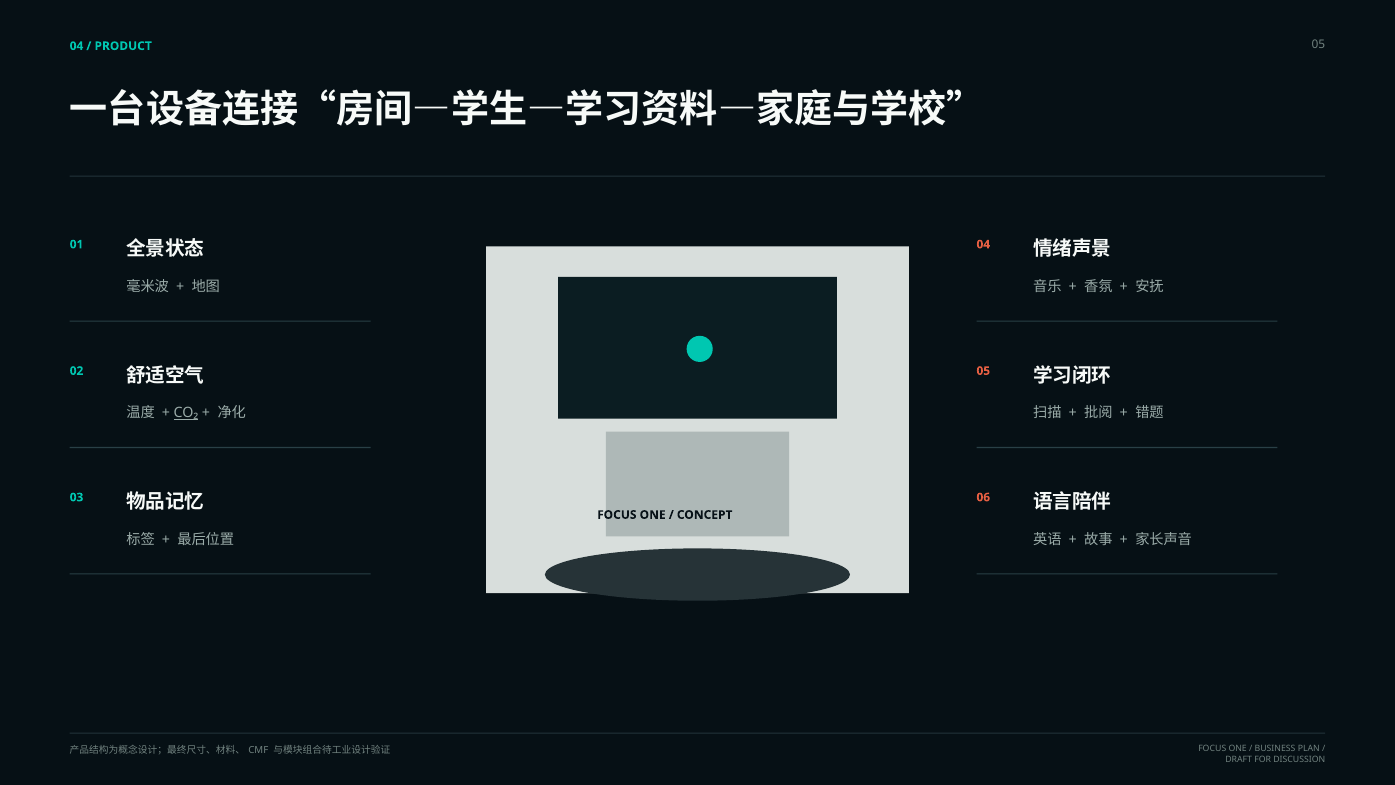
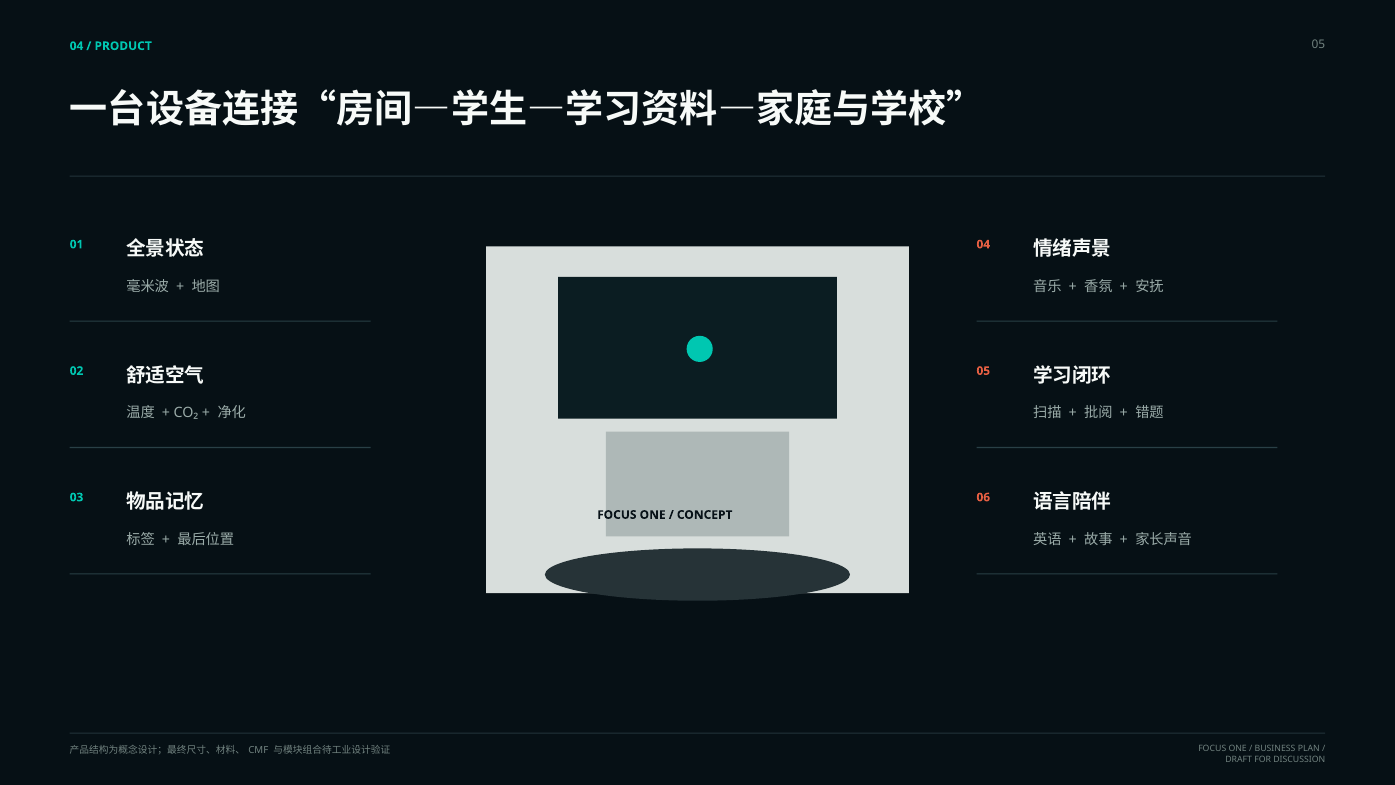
CO₂ underline: present -> none
